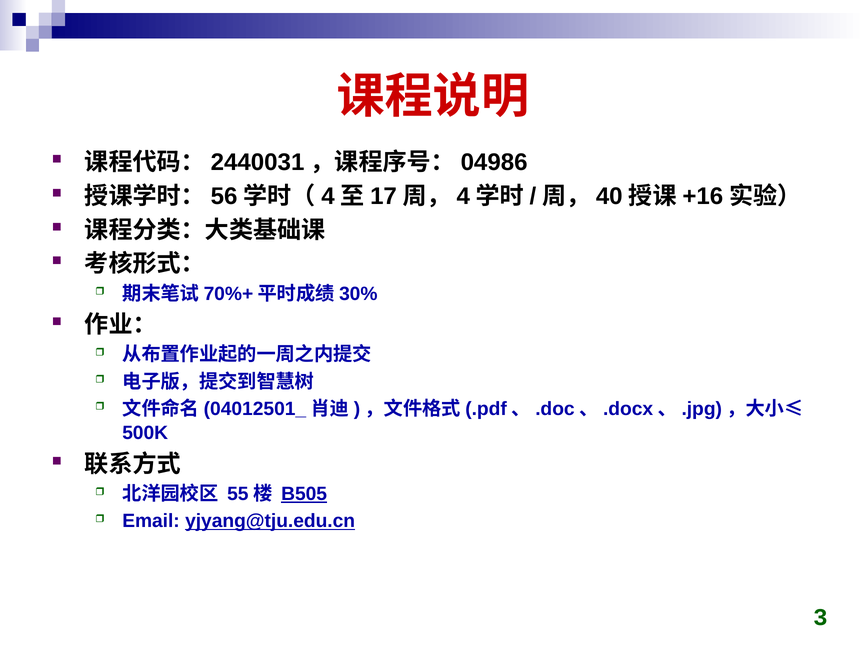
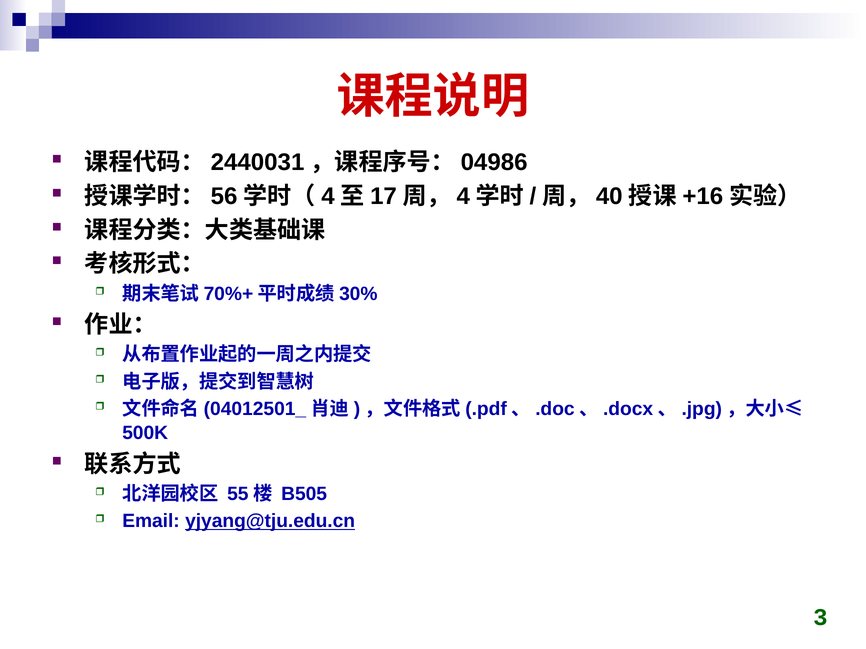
B505 underline: present -> none
